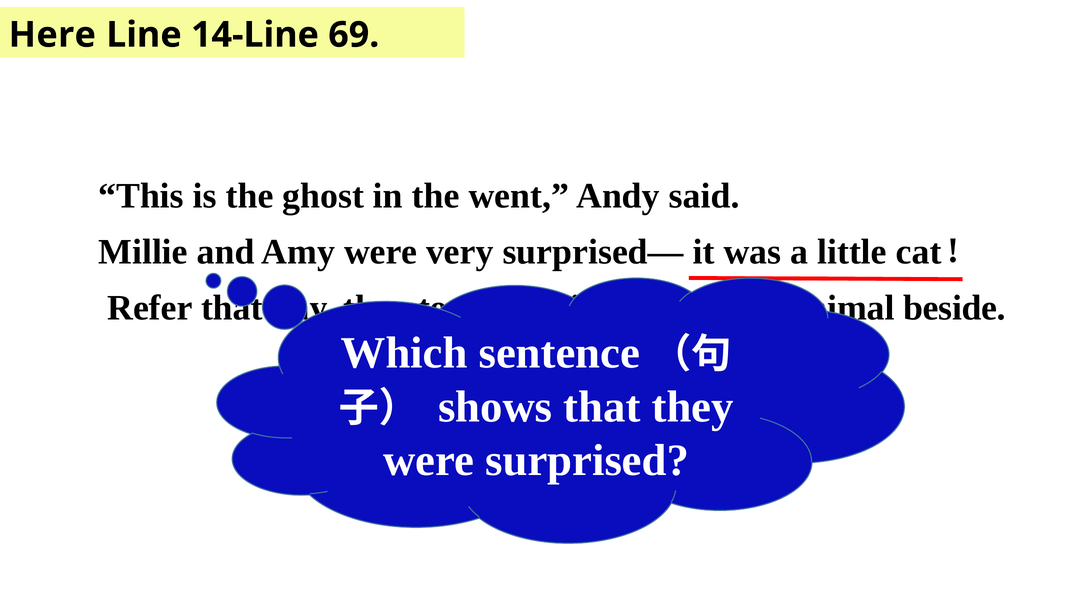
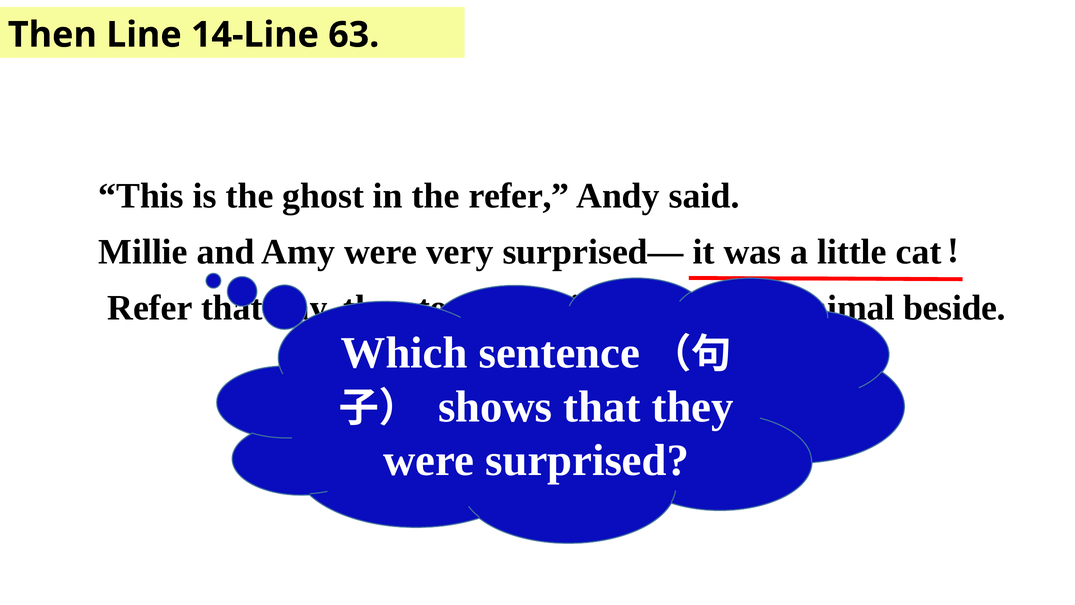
Here: Here -> Then
69: 69 -> 63
the went: went -> refer
